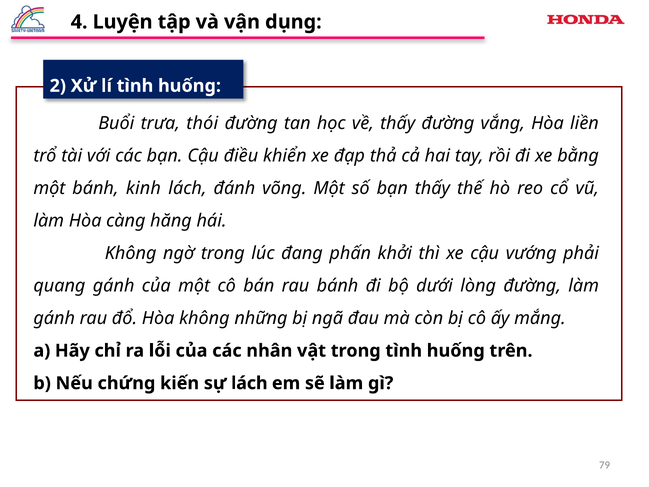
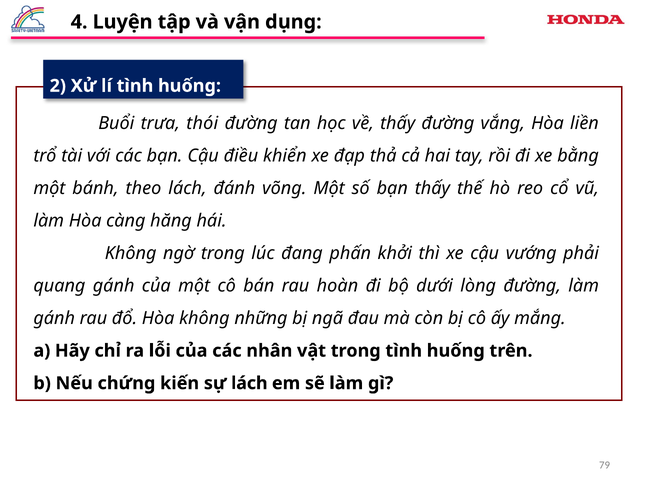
kinh: kinh -> theo
rau bánh: bánh -> hoàn
